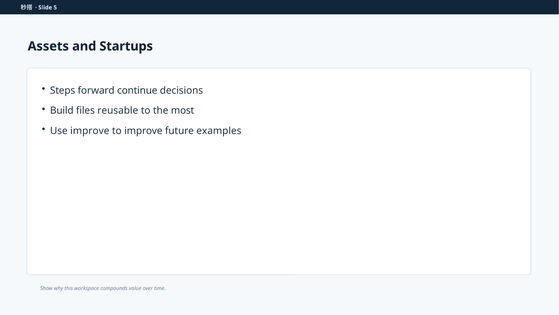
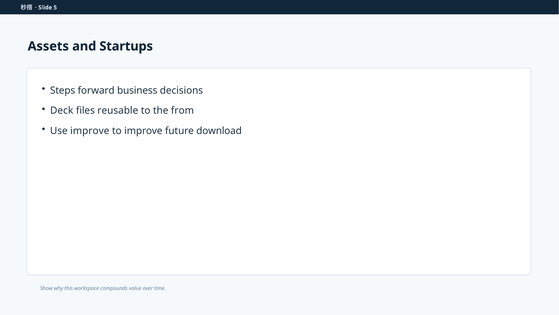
continue: continue -> business
Build: Build -> Deck
most: most -> from
examples: examples -> download
